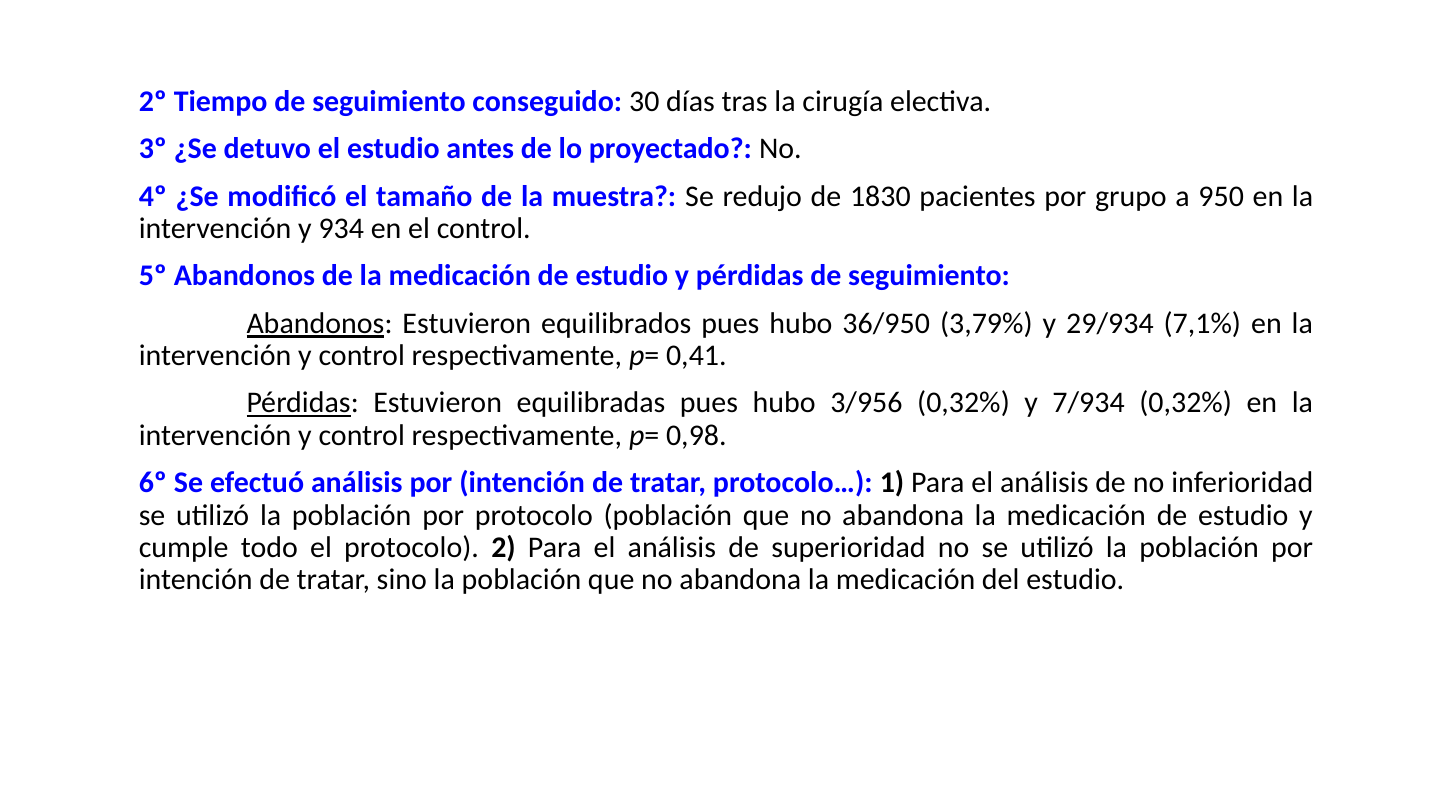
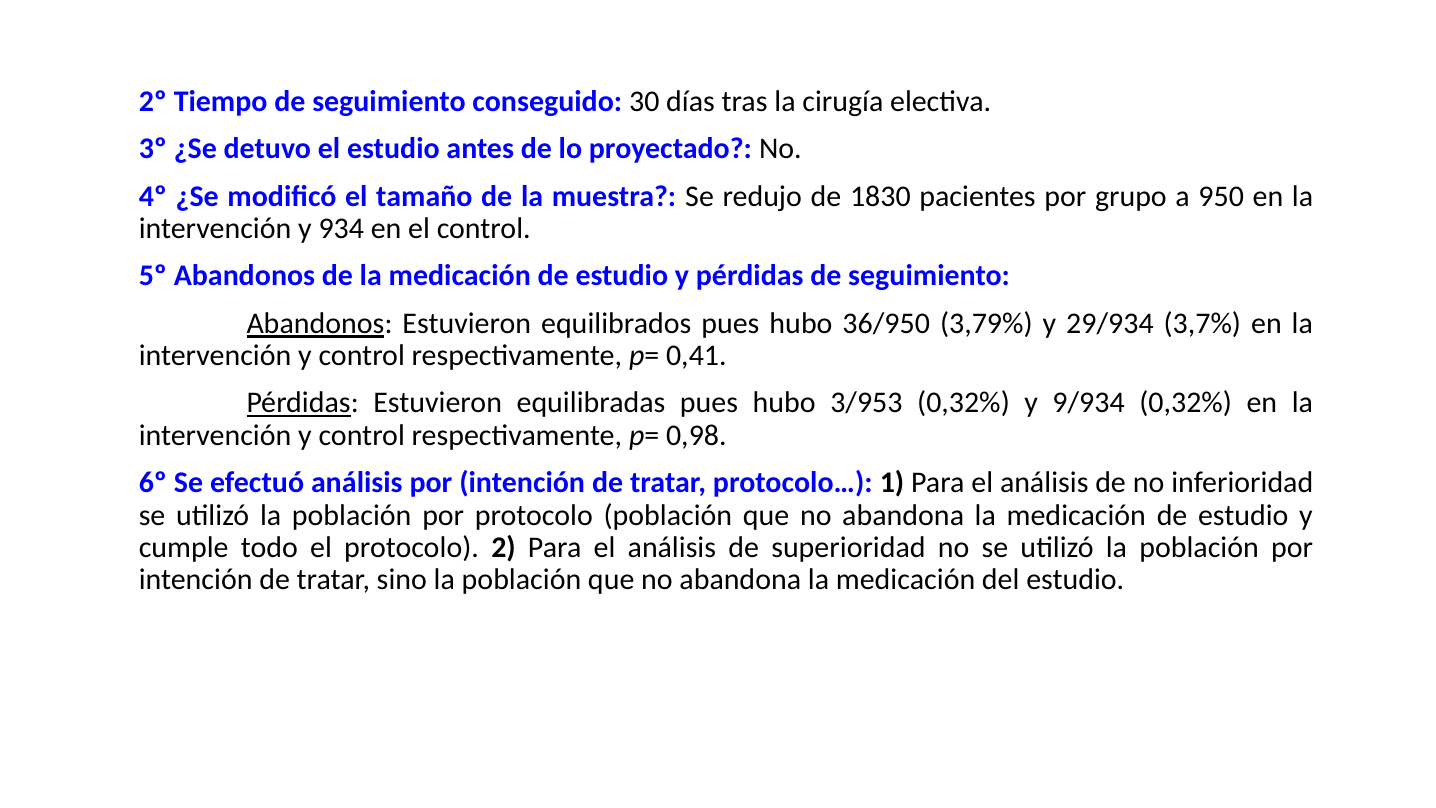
7,1%: 7,1% -> 3,7%
3/956: 3/956 -> 3/953
7/934: 7/934 -> 9/934
